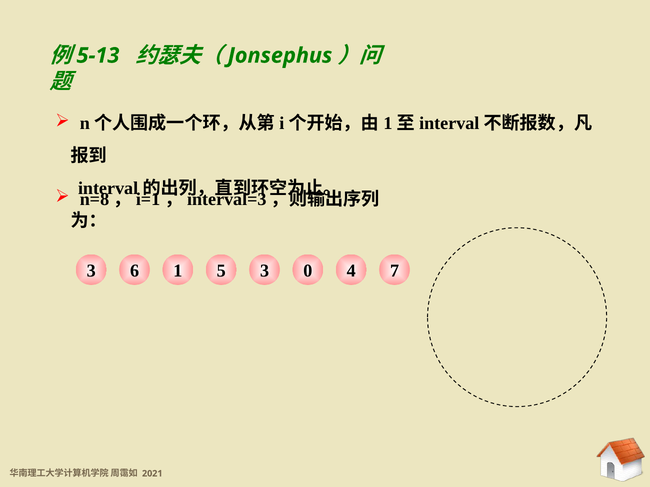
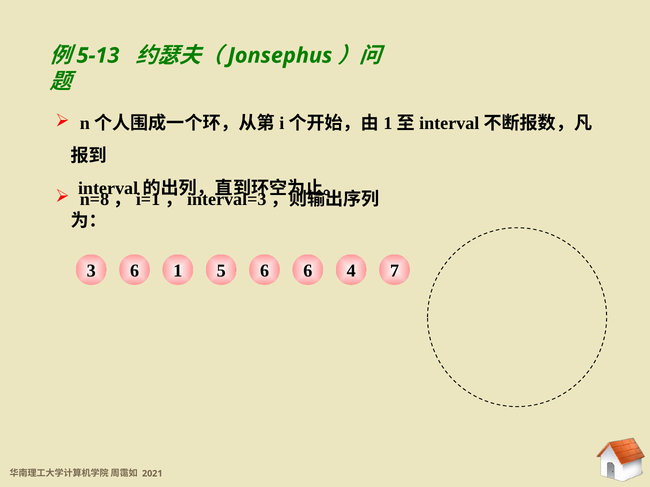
1 3: 3 -> 6
6 0: 0 -> 6
